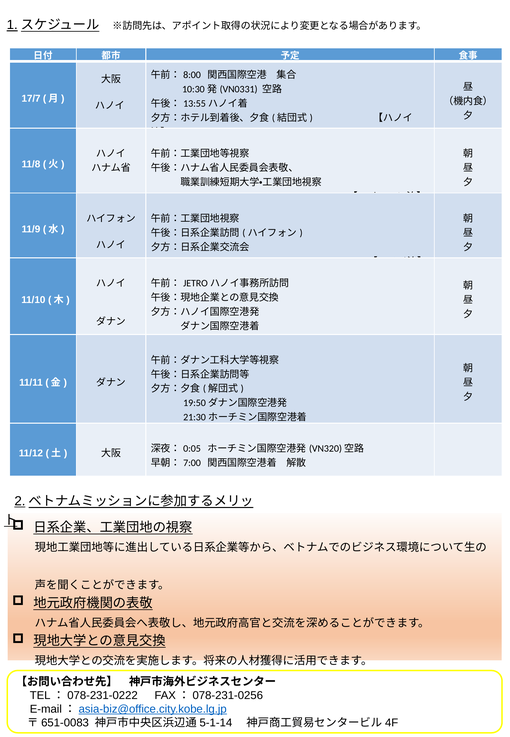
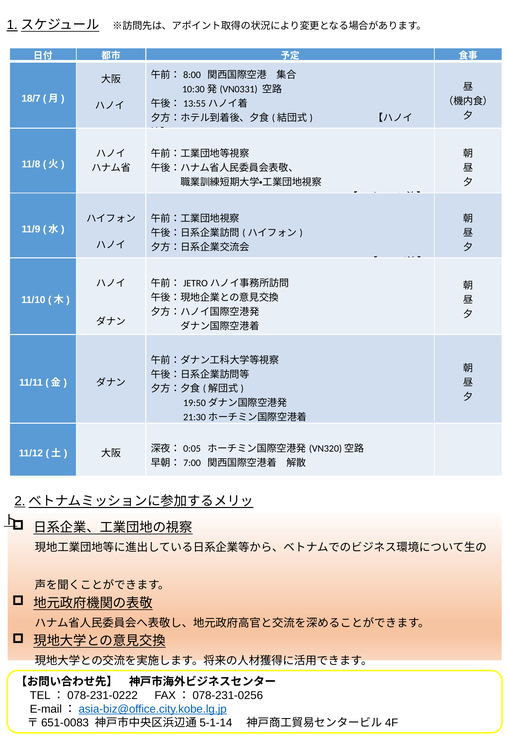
17/7: 17/7 -> 18/7
